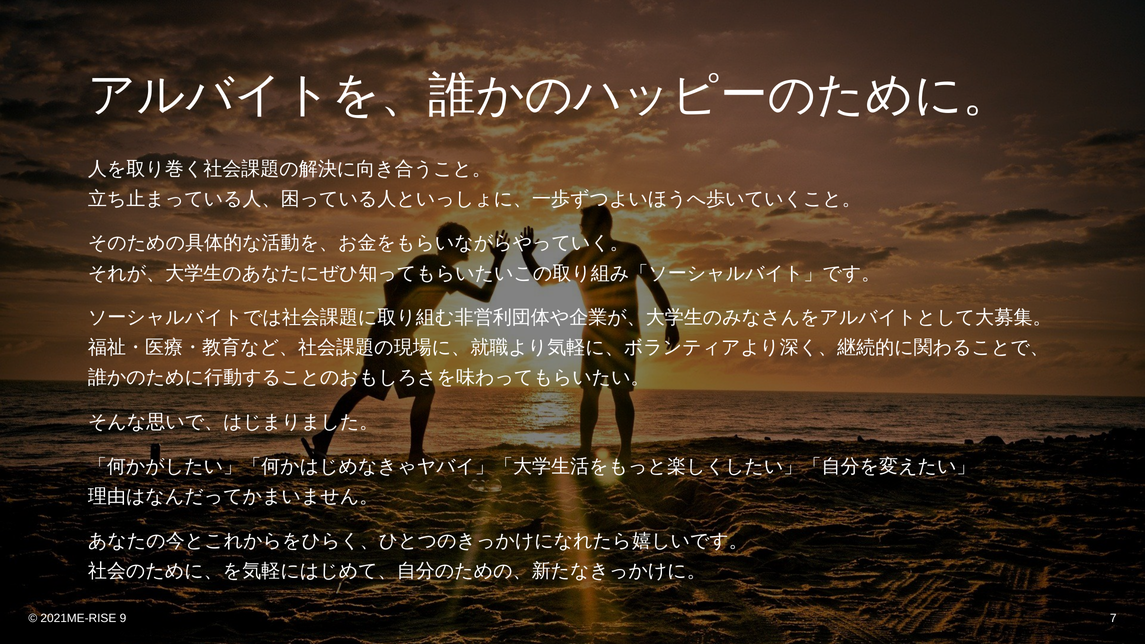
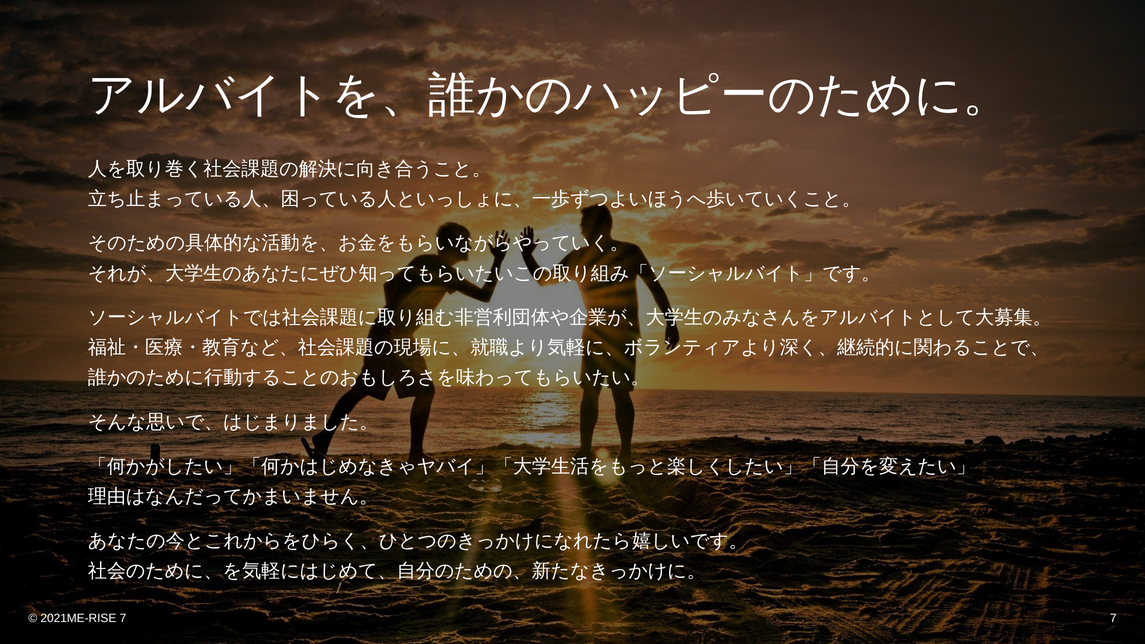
2021ME-RISE 9: 9 -> 7
